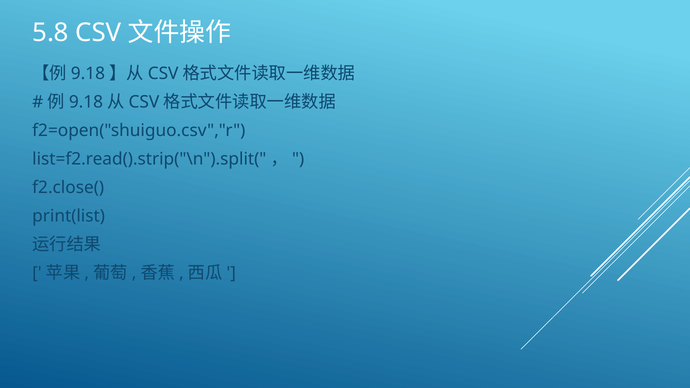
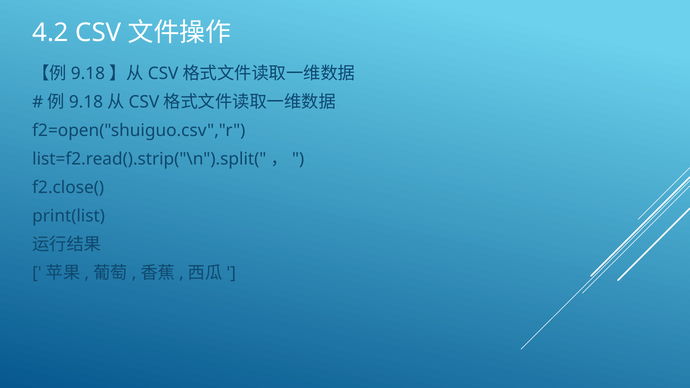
5.8: 5.8 -> 4.2
